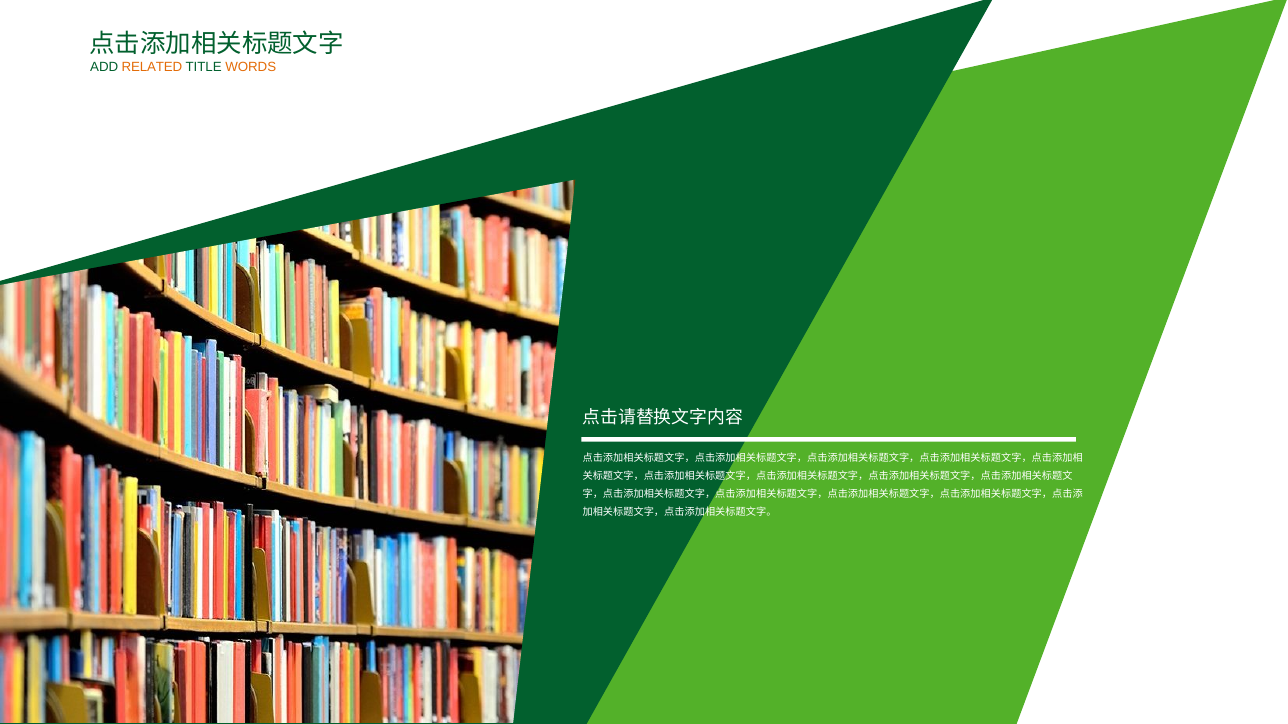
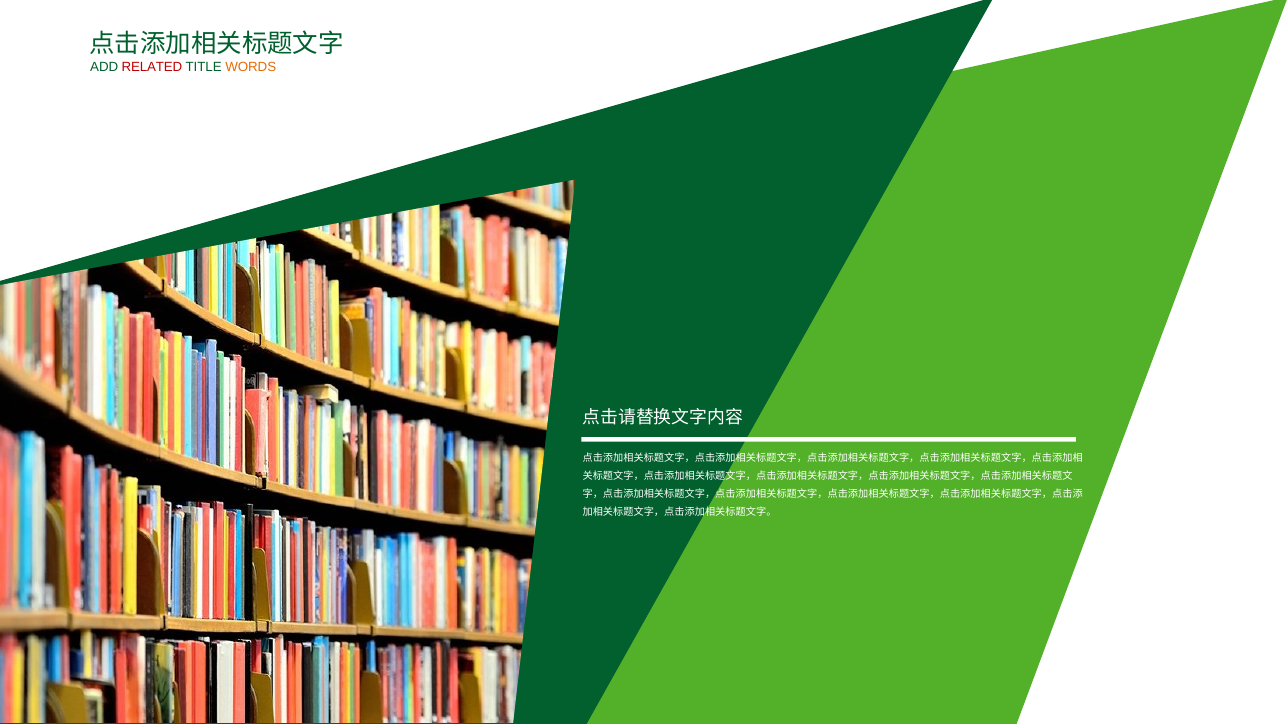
RELATED colour: orange -> red
